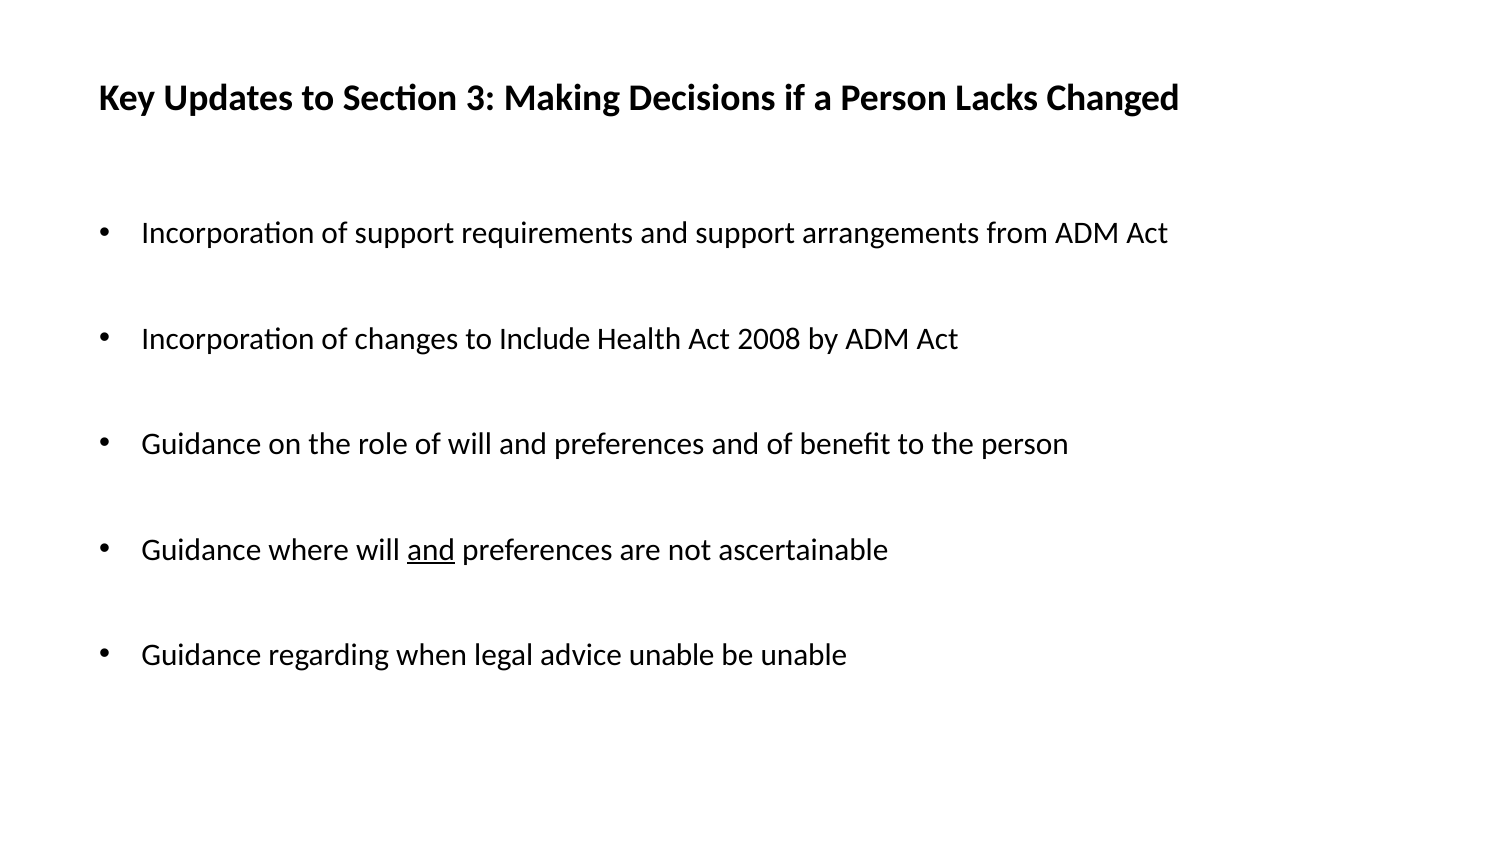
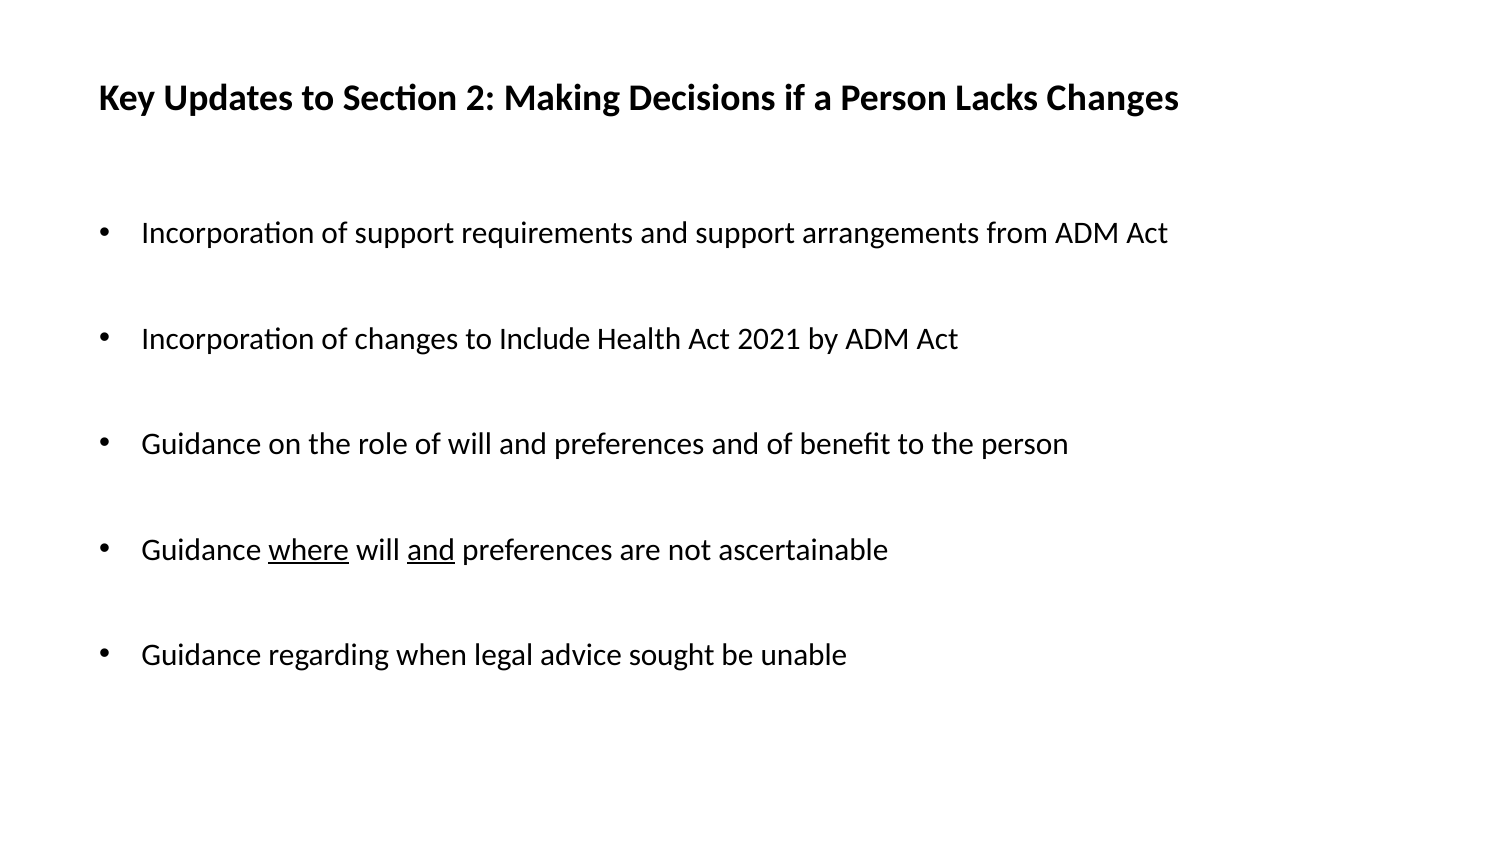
3: 3 -> 2
Lacks Changed: Changed -> Changes
2008: 2008 -> 2021
where underline: none -> present
advice unable: unable -> sought
